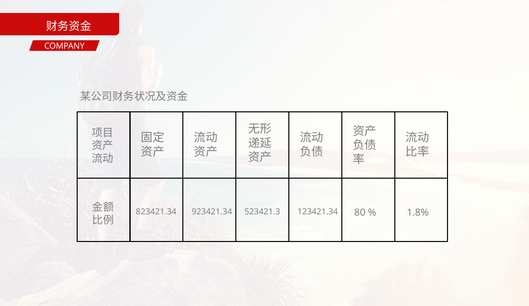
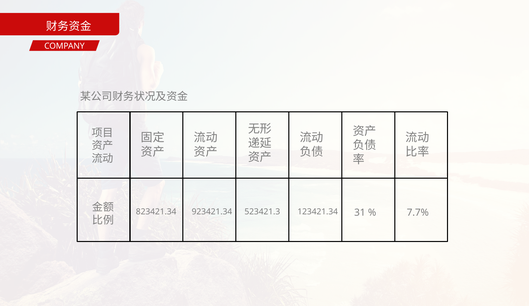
80: 80 -> 31
1.8%: 1.8% -> 7.7%
